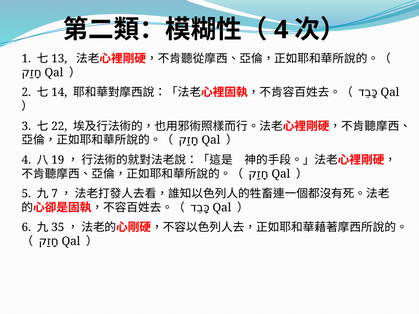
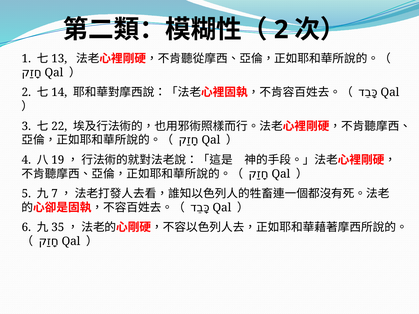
4 at (281, 30): 4 -> 2
